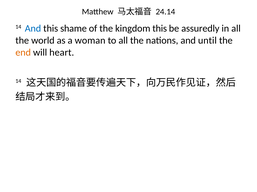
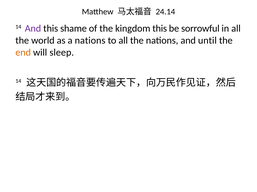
And at (33, 29) colour: blue -> purple
assuredly: assuredly -> sorrowful
a woman: woman -> nations
heart: heart -> sleep
